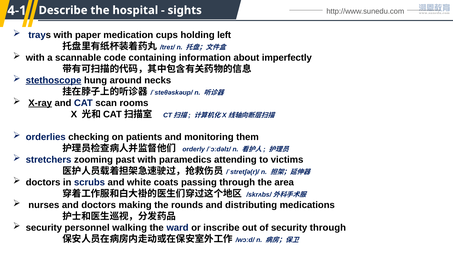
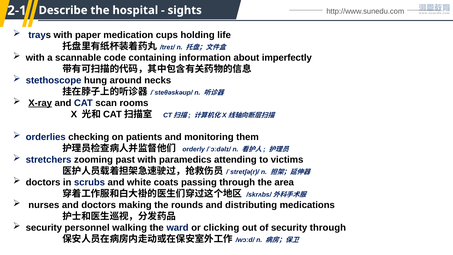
4-1: 4-1 -> 2-1
left: left -> life
stethoscope underline: present -> none
inscribe: inscribe -> clicking
